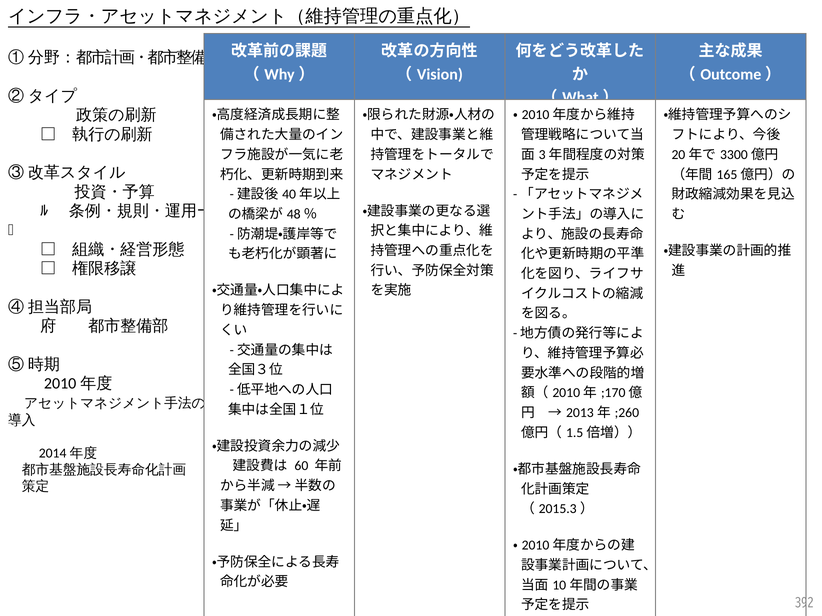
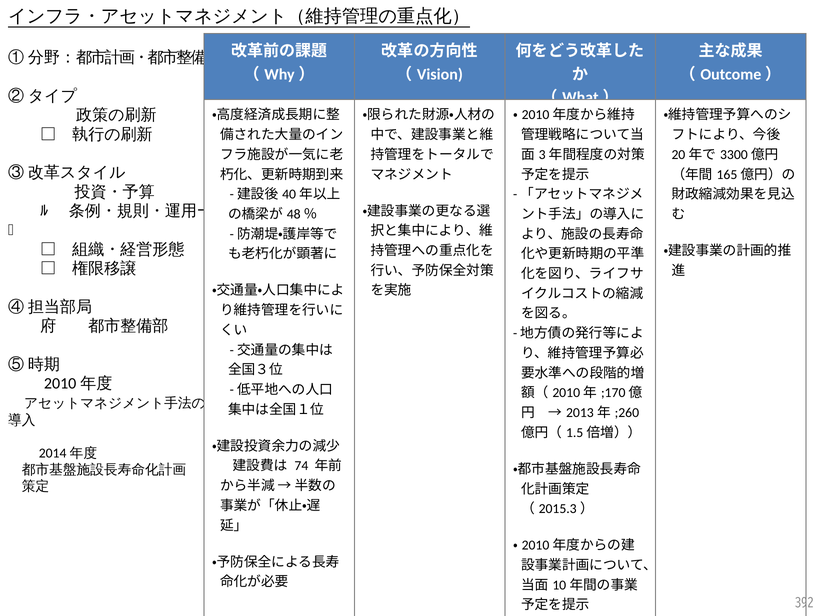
60: 60 -> 74
